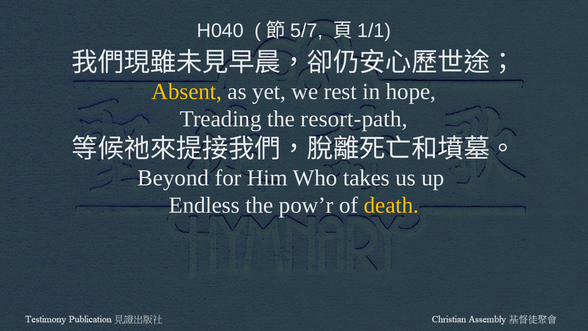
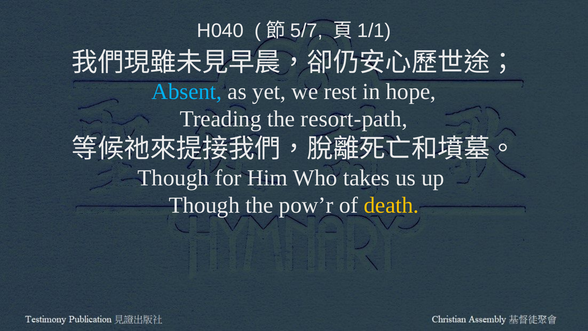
Absent colour: yellow -> light blue
Beyond at (173, 178): Beyond -> Though
Endless at (204, 205): Endless -> Though
